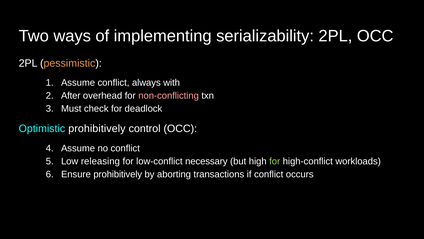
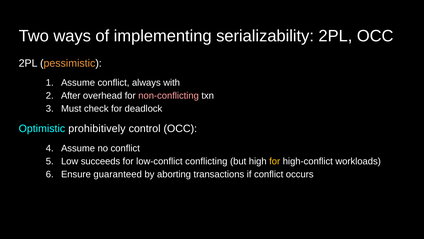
releasing: releasing -> succeeds
necessary: necessary -> conflicting
for at (275, 161) colour: light green -> yellow
Ensure prohibitively: prohibitively -> guaranteed
